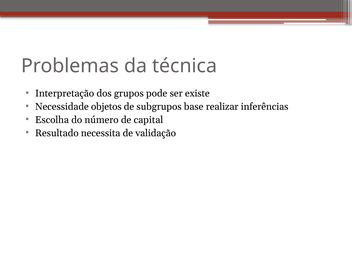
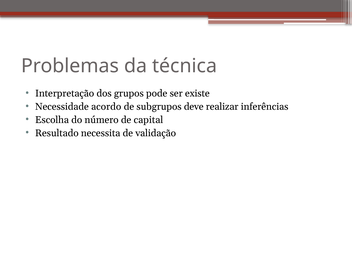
objetos: objetos -> acordo
base: base -> deve
